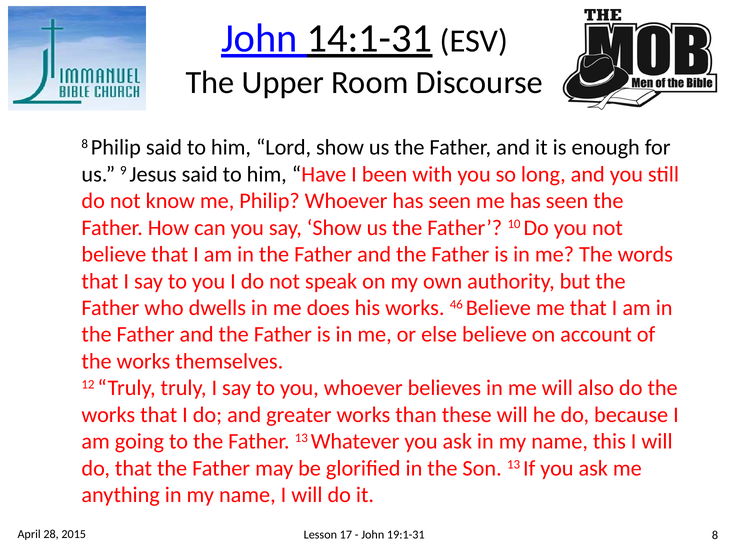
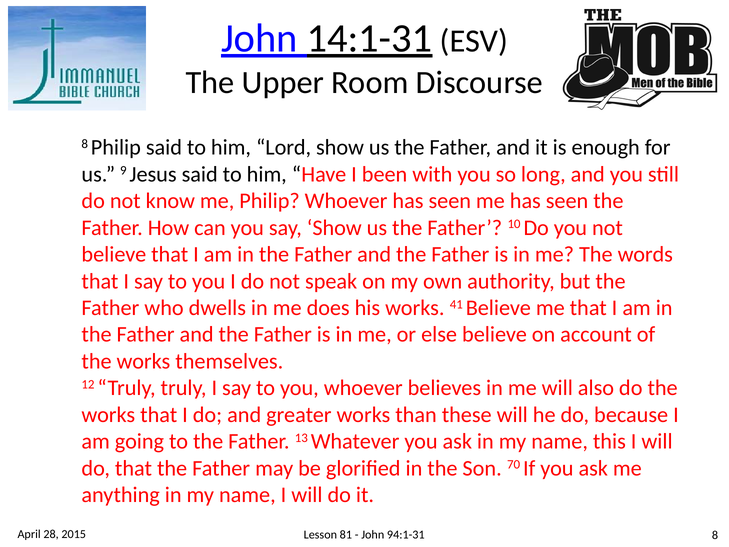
46: 46 -> 41
Son 13: 13 -> 70
17: 17 -> 81
19:1-31: 19:1-31 -> 94:1-31
